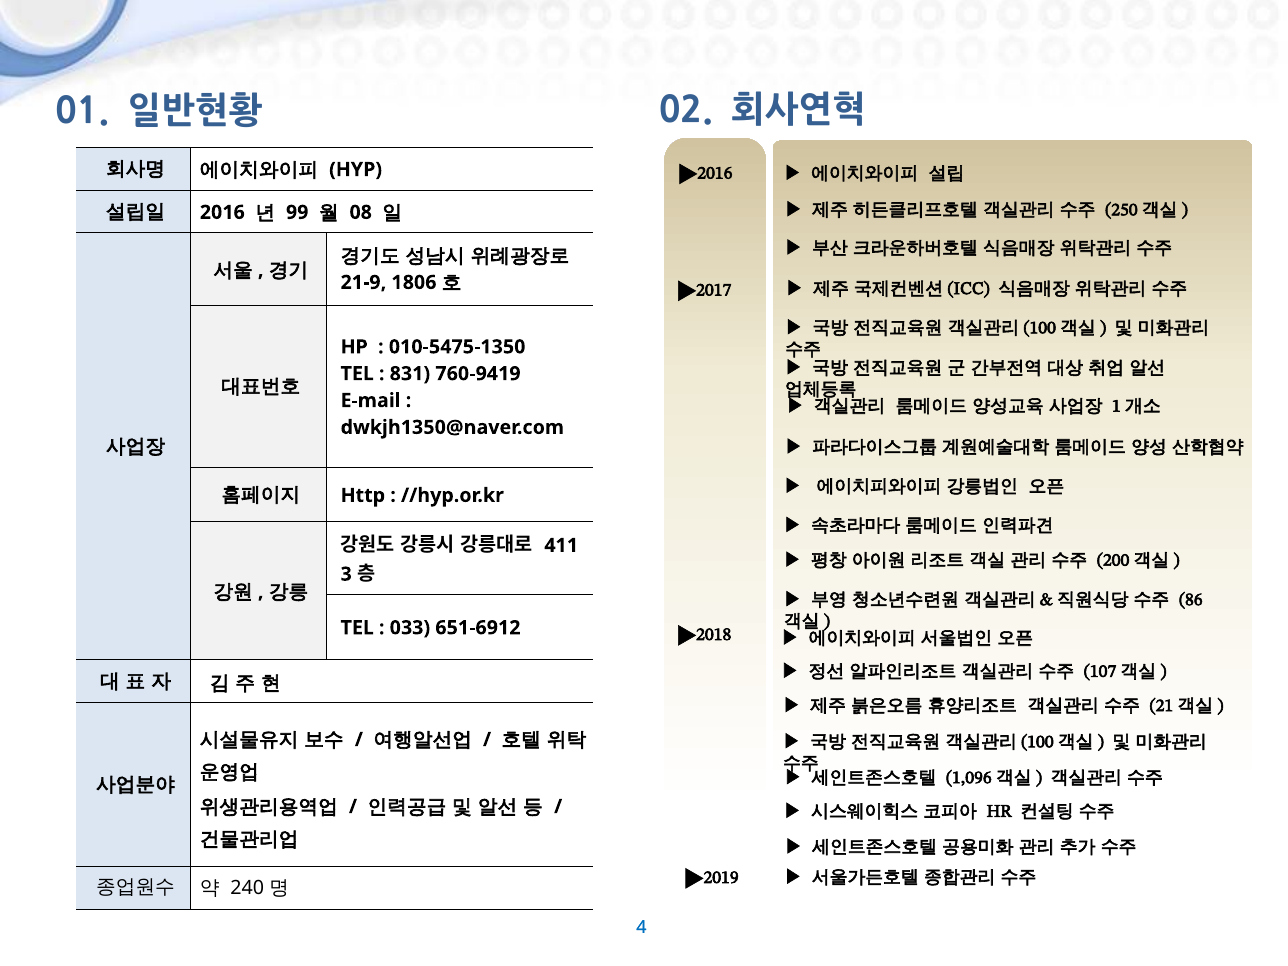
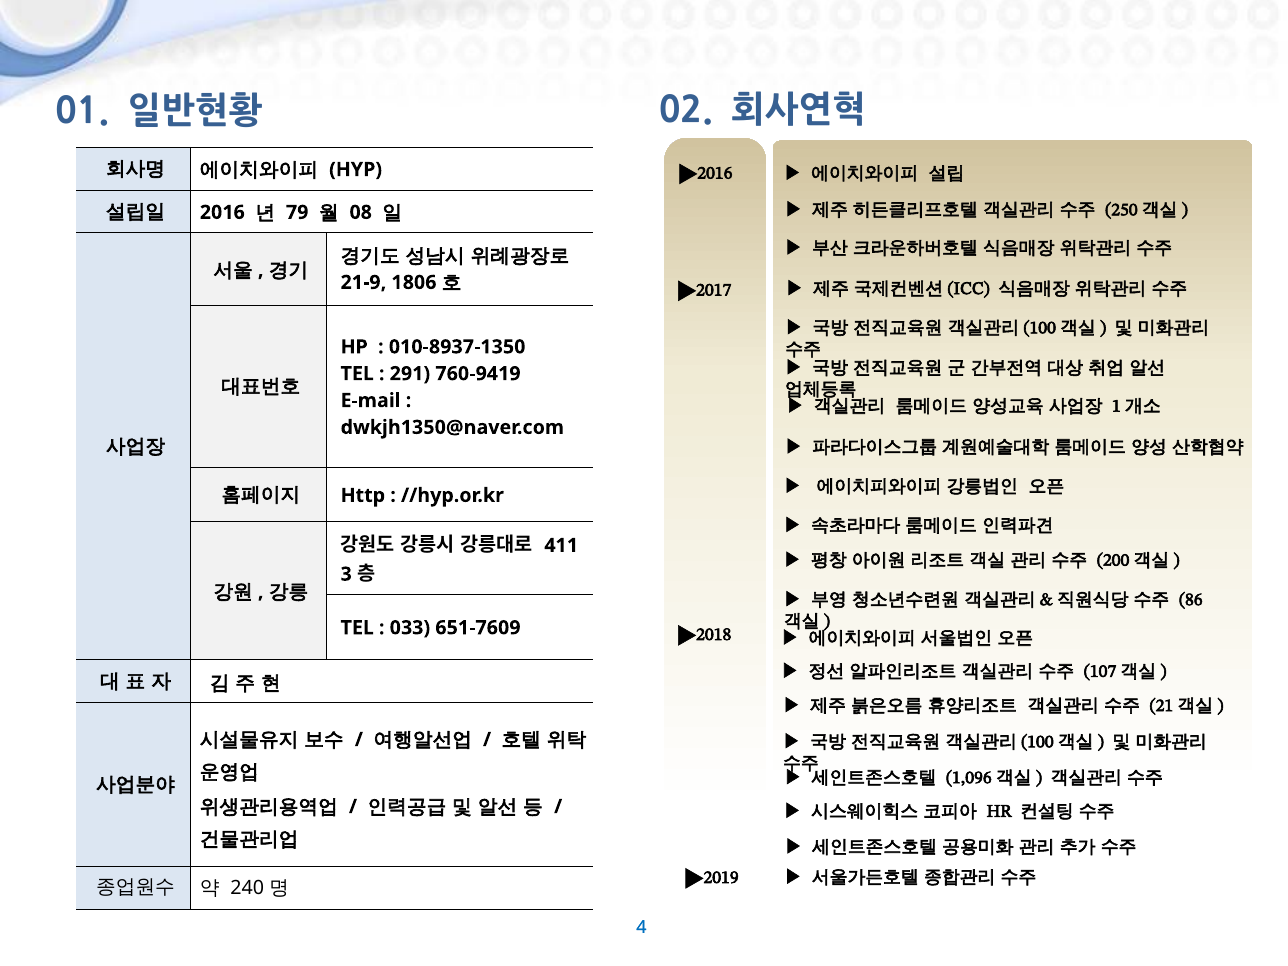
99: 99 -> 79
010-5475-1350: 010-5475-1350 -> 010-8937-1350
831: 831 -> 291
651-6912: 651-6912 -> 651-7609
